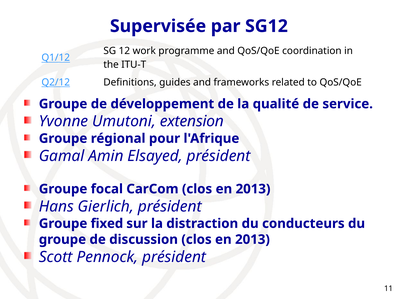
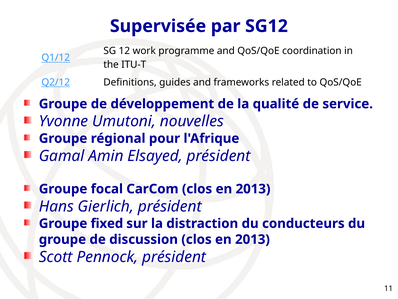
extension: extension -> nouvelles
